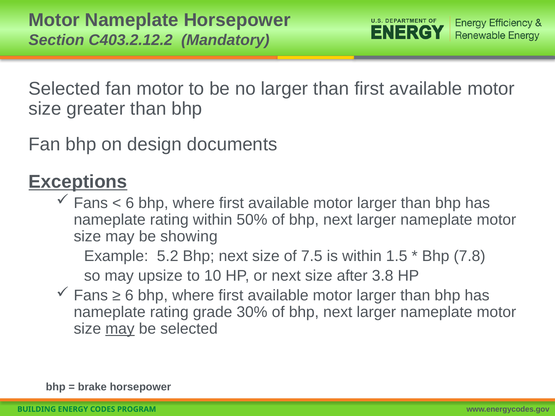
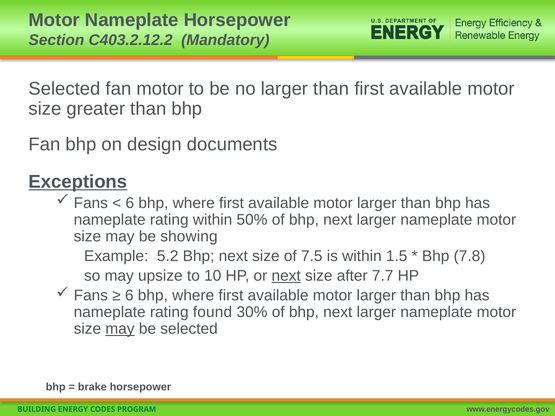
next at (286, 276) underline: none -> present
3.8: 3.8 -> 7.7
grade: grade -> found
